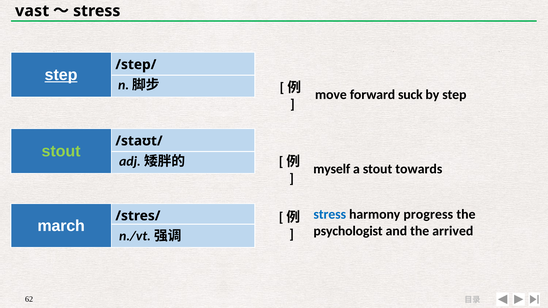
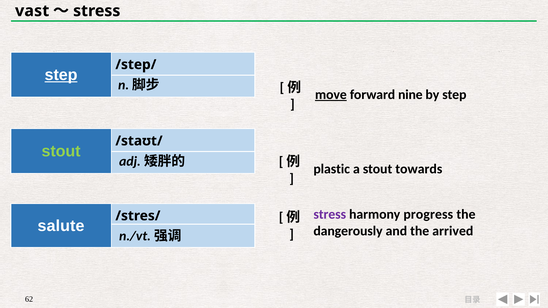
move underline: none -> present
suck: suck -> nine
myself: myself -> plastic
stress at (330, 215) colour: blue -> purple
march: march -> salute
psychologist: psychologist -> dangerously
